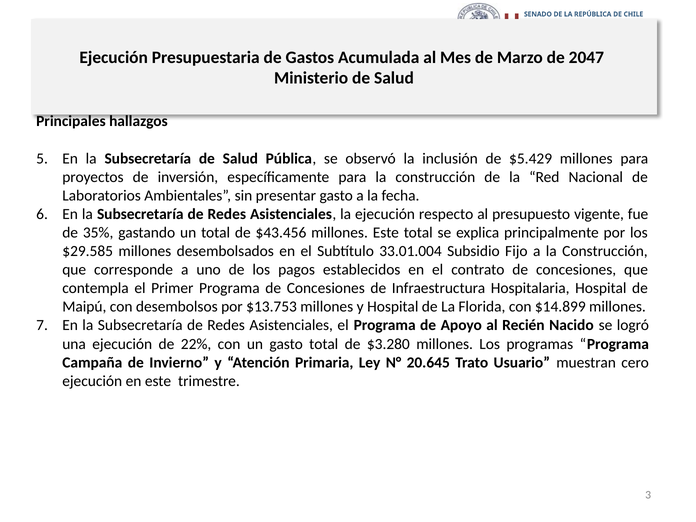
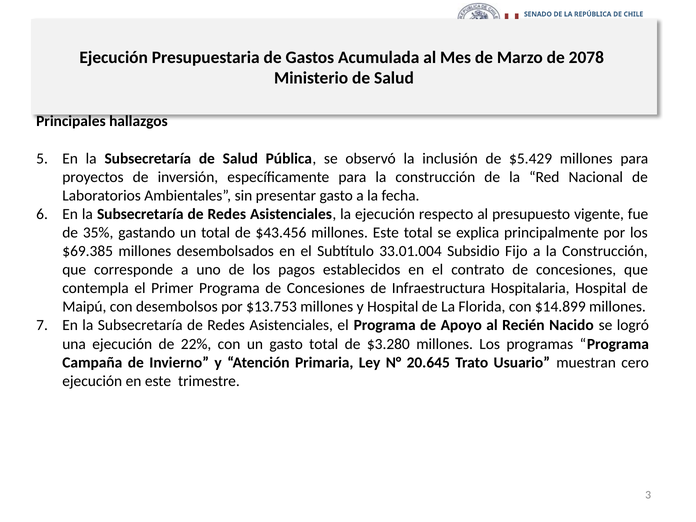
2047: 2047 -> 2078
$29.585: $29.585 -> $69.385
